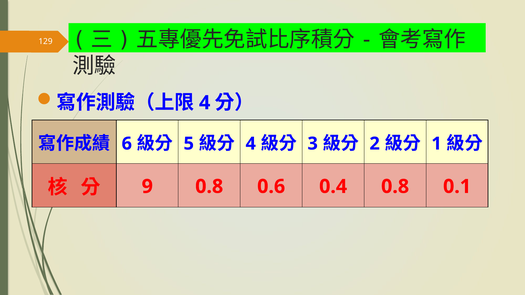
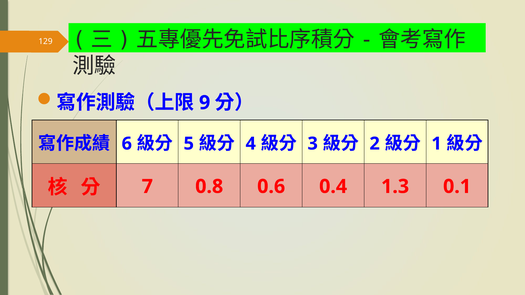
4 at (205, 103): 4 -> 9
9: 9 -> 7
0.4 0.8: 0.8 -> 1.3
